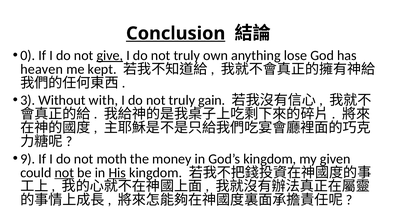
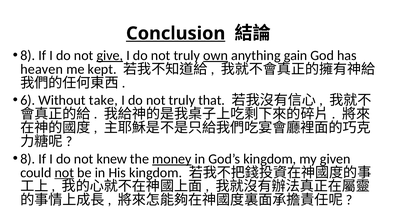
0 at (28, 55): 0 -> 8
own underline: none -> present
lose: lose -> gain
3: 3 -> 6
with: with -> take
gain: gain -> that
9 at (28, 158): 9 -> 8
moth: moth -> knew
money underline: none -> present
His underline: present -> none
